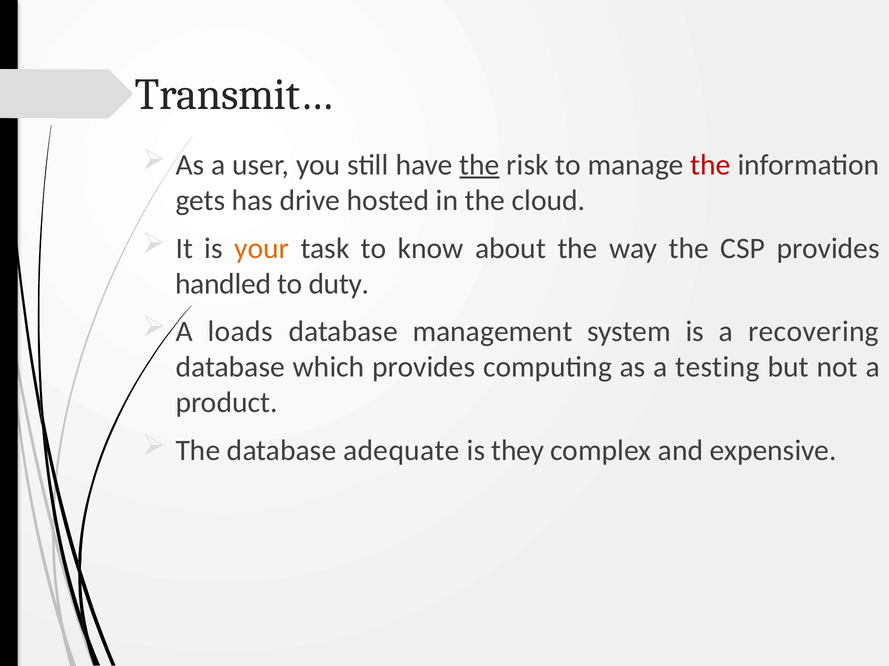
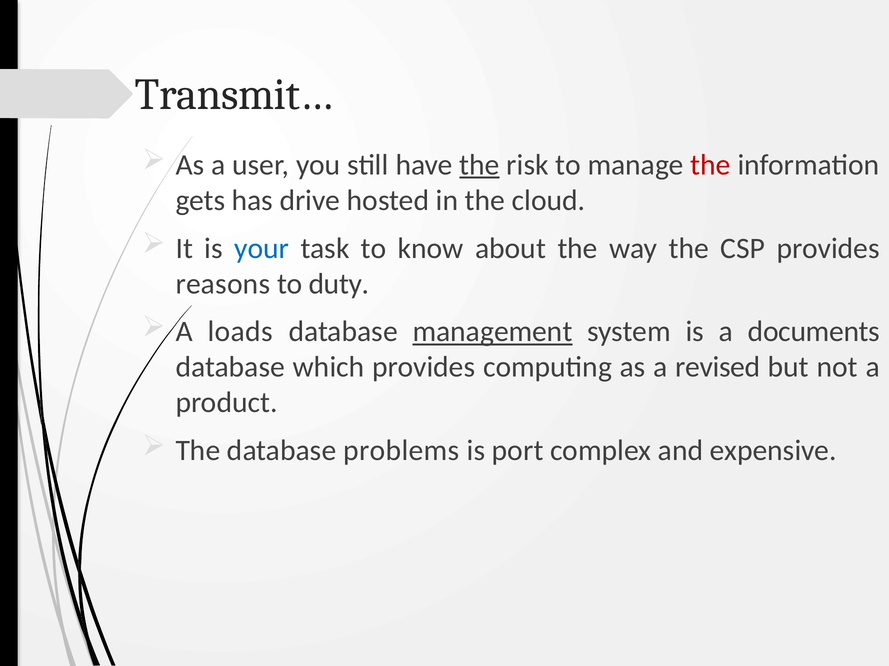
your colour: orange -> blue
handled: handled -> reasons
management underline: none -> present
recovering: recovering -> documents
testing: testing -> revised
adequate: adequate -> problems
they: they -> port
